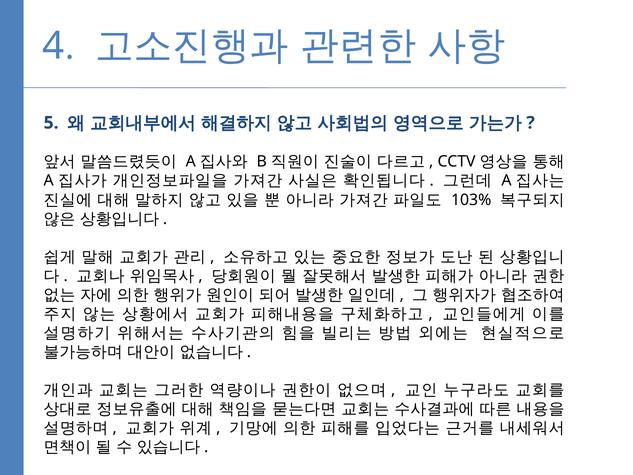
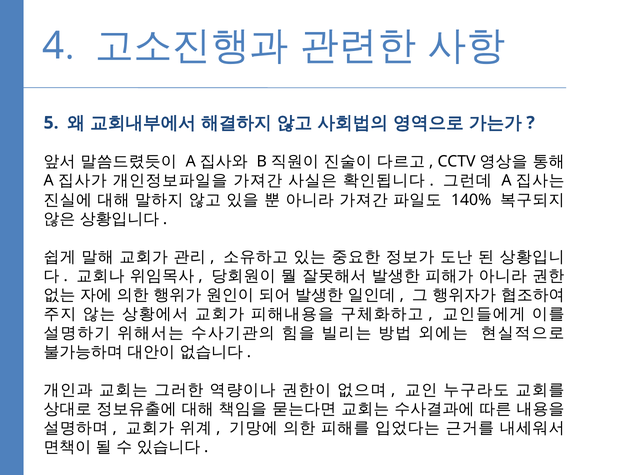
103%: 103% -> 140%
